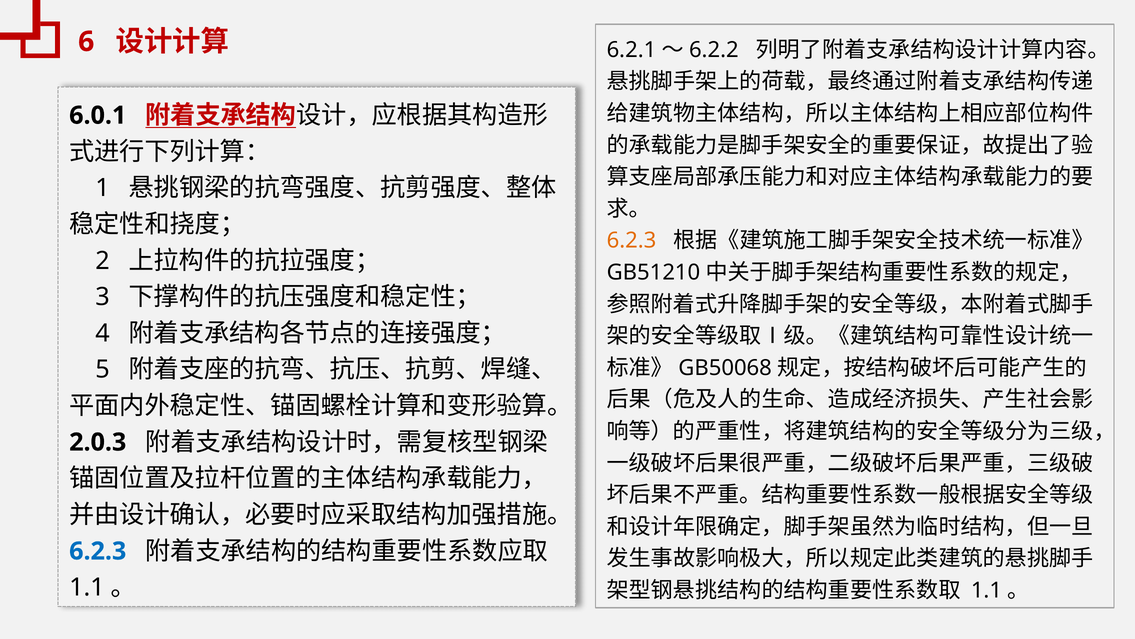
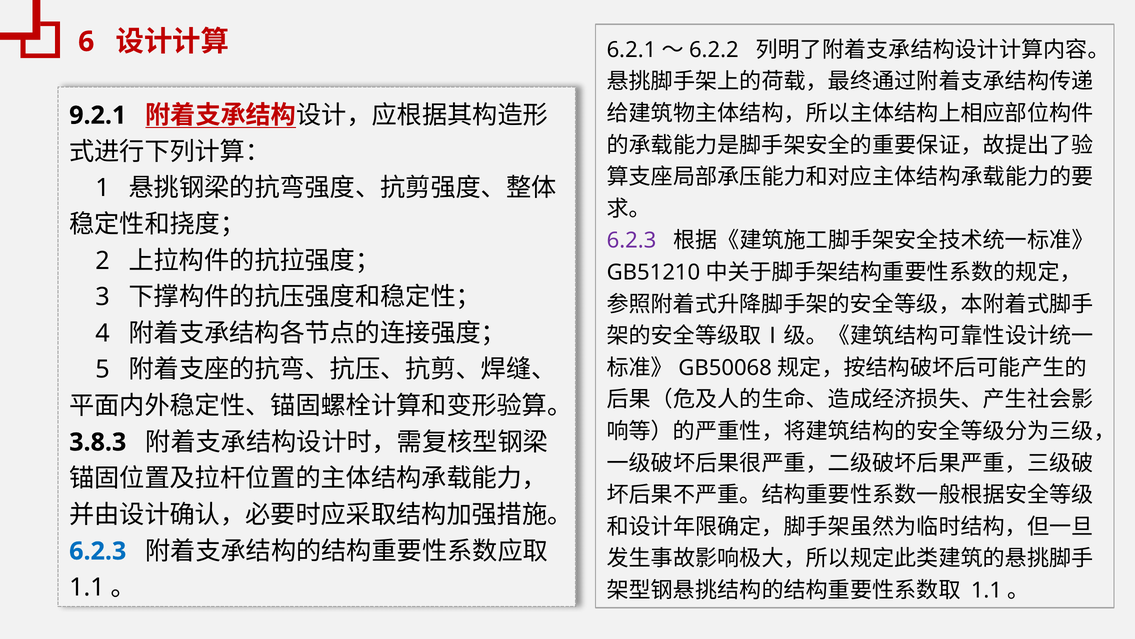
6.0.1: 6.0.1 -> 9.2.1
6.2.3 at (631, 240) colour: orange -> purple
2.0.3: 2.0.3 -> 3.8.3
